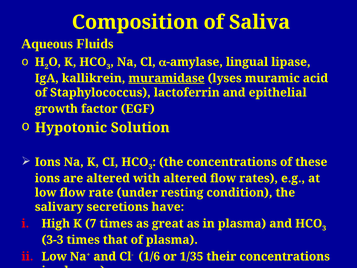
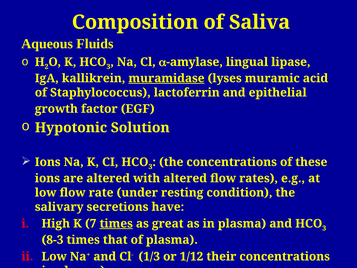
times at (116, 223) underline: none -> present
3-3: 3-3 -> 8-3
1/6: 1/6 -> 1/3
1/35: 1/35 -> 1/12
